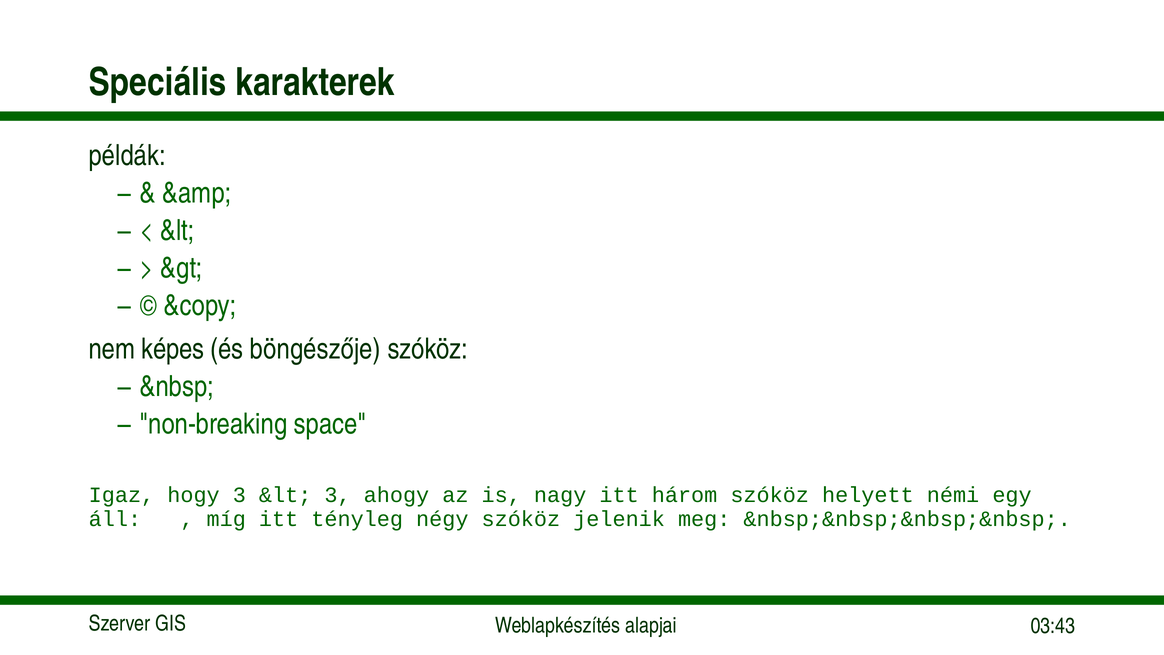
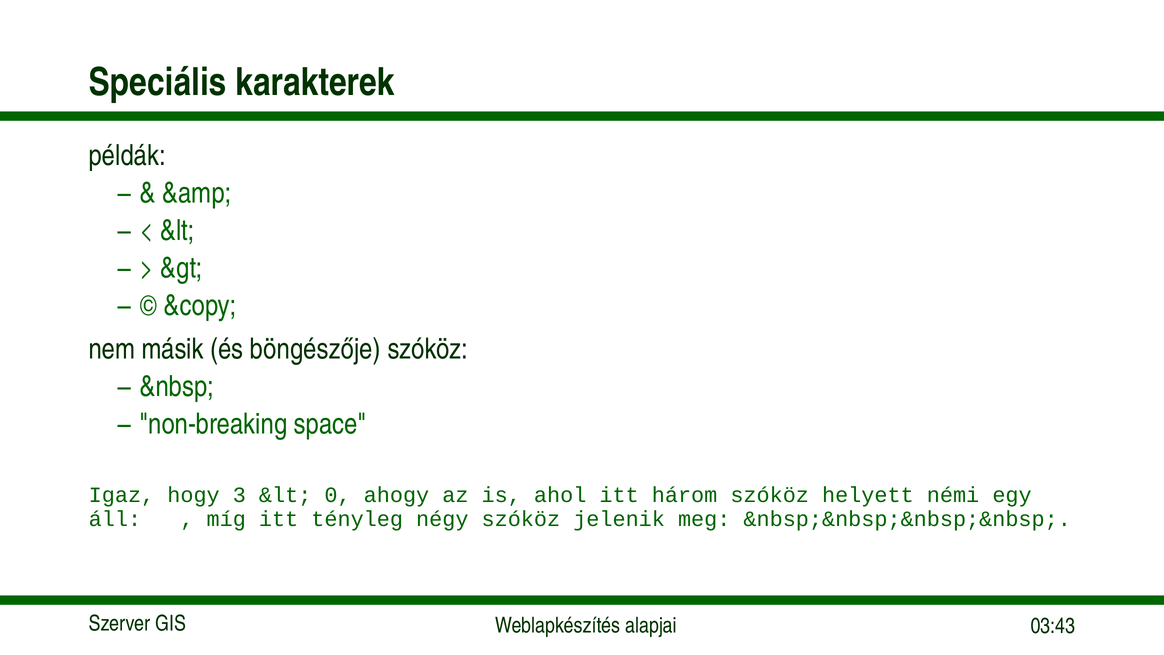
képes: képes -> másik
&lt 3: 3 -> 0
nagy: nagy -> ahol
